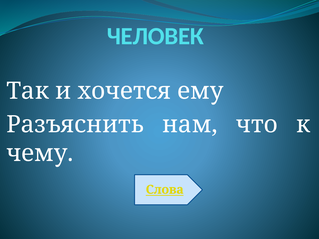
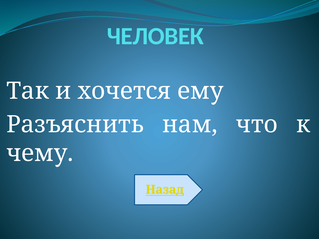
Слова: Слова -> Назад
